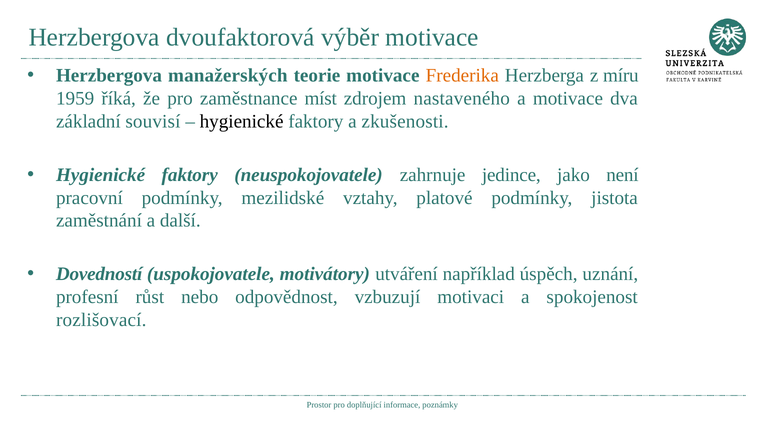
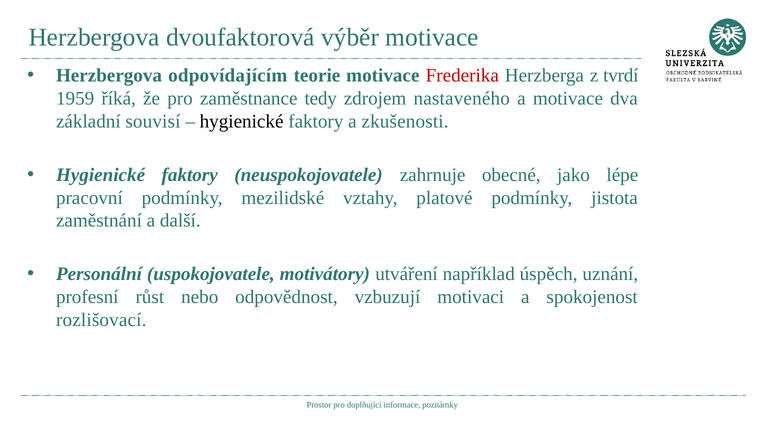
manažerských: manažerských -> odpovídajícím
Frederika colour: orange -> red
míru: míru -> tvrdí
míst: míst -> tedy
jedince: jedince -> obecné
není: není -> lépe
Dovedností: Dovedností -> Personální
